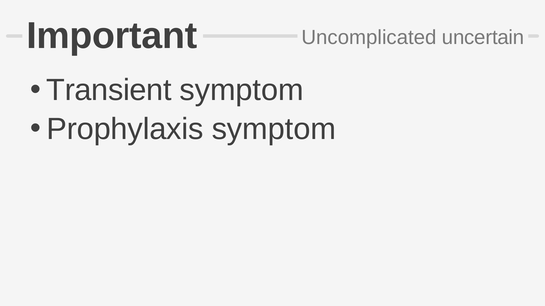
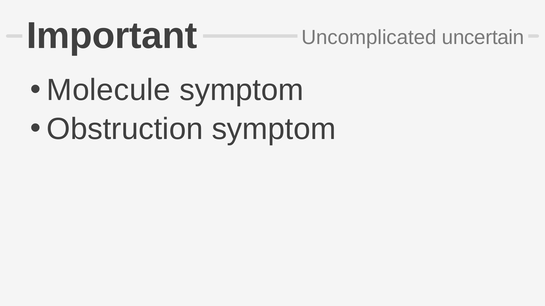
Transient: Transient -> Molecule
Prophylaxis: Prophylaxis -> Obstruction
